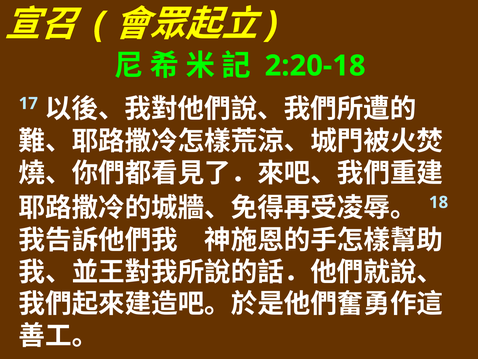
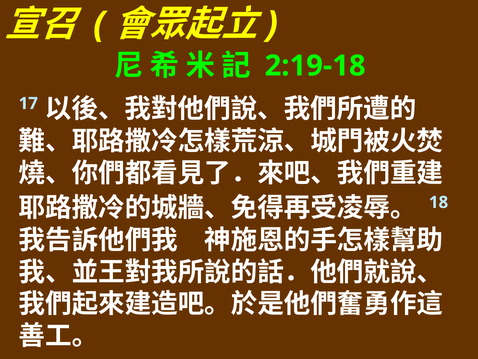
2:20-18: 2:20-18 -> 2:19-18
